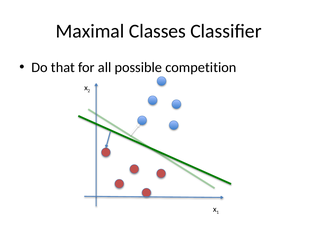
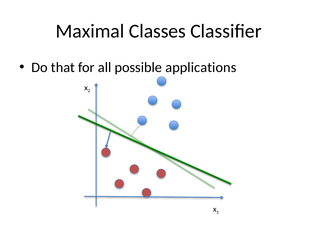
competition: competition -> applications
